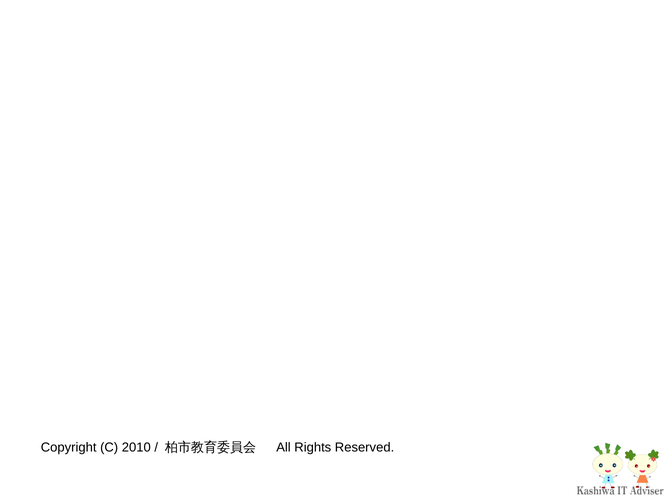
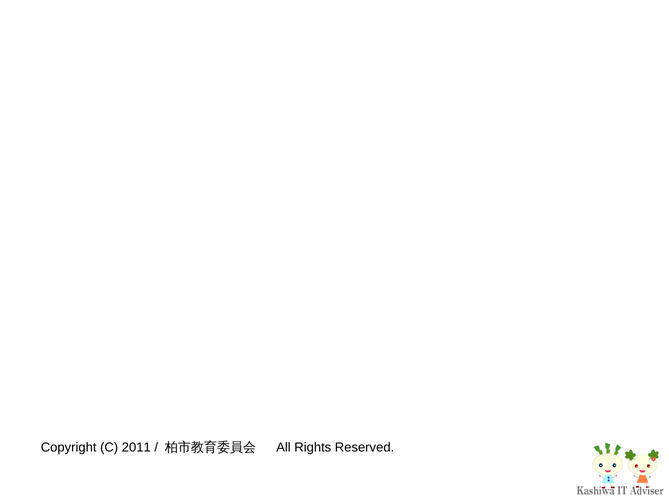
2010: 2010 -> 2011
